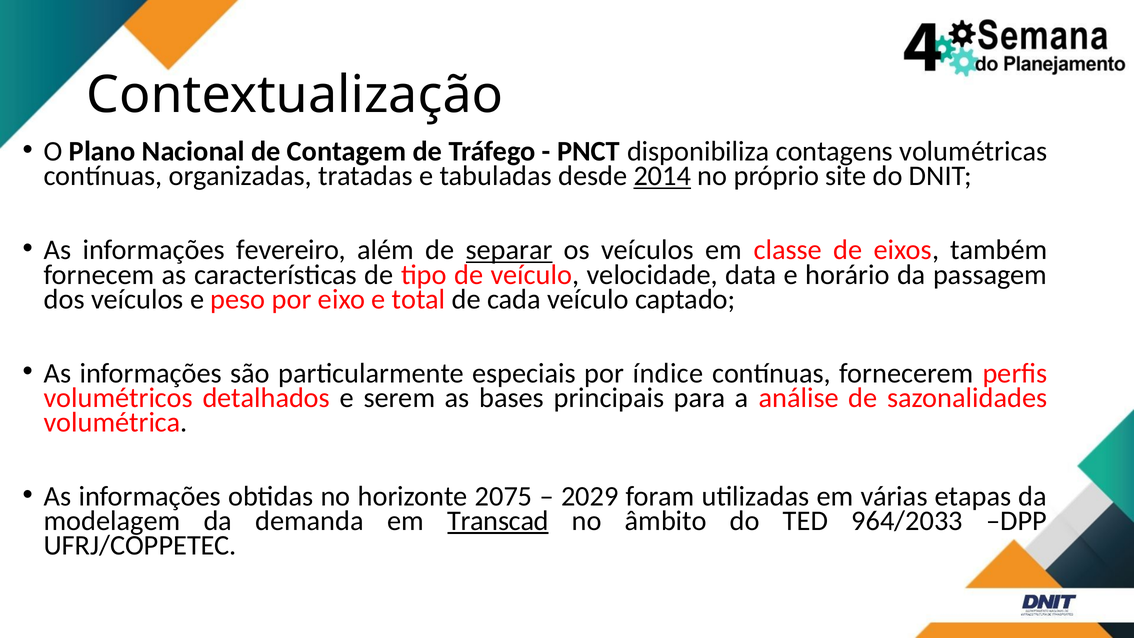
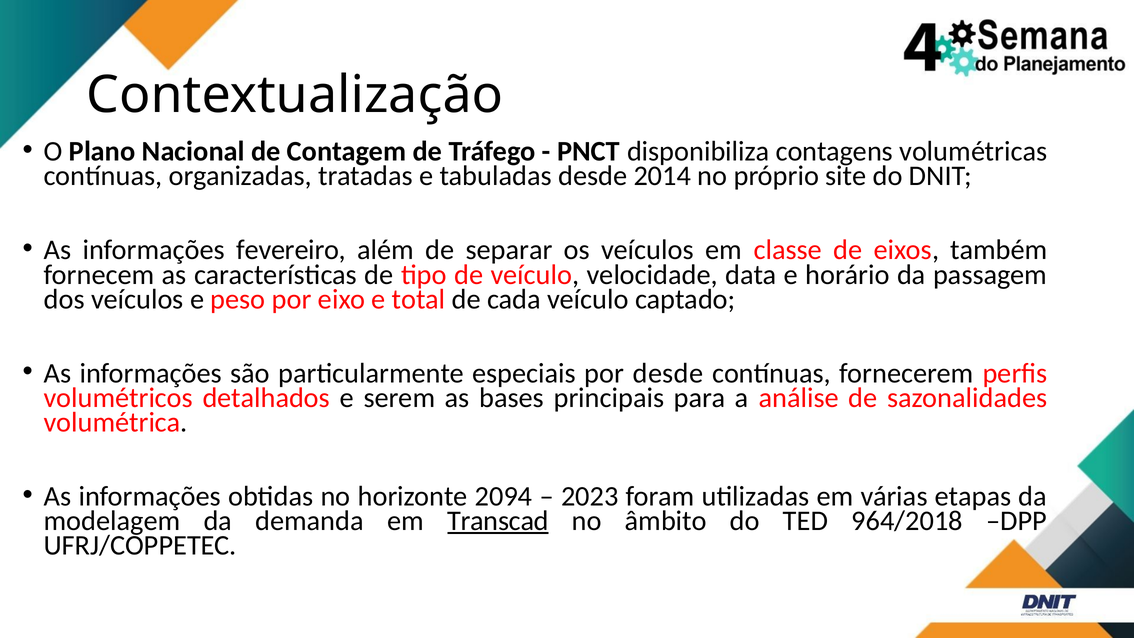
2014 underline: present -> none
separar underline: present -> none
por índice: índice -> desde
2075: 2075 -> 2094
2029: 2029 -> 2023
964/2033: 964/2033 -> 964/2018
